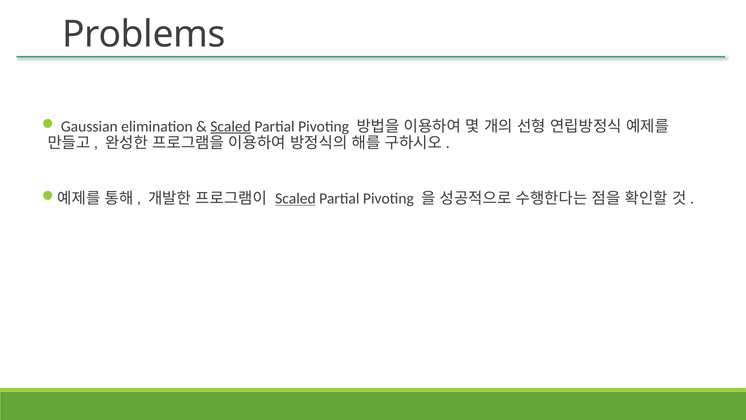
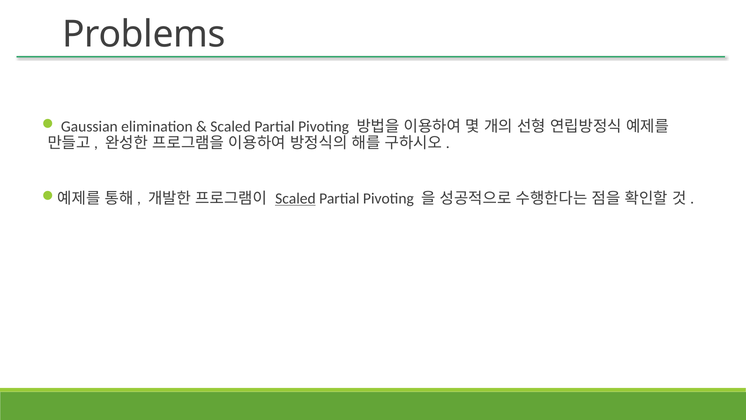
Scaled at (231, 126) underline: present -> none
